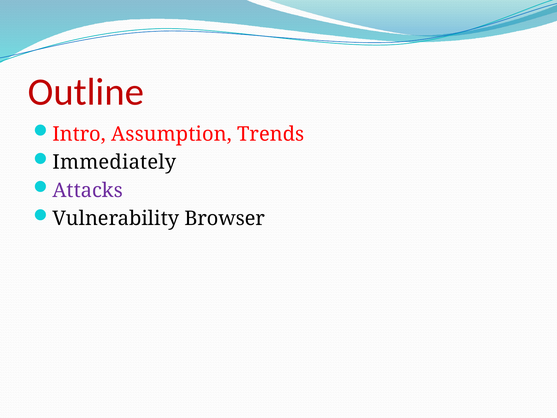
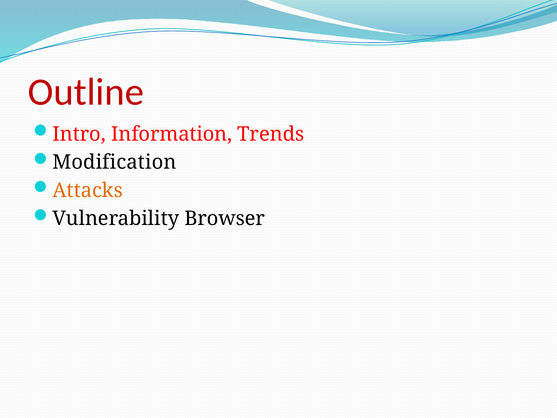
Assumption: Assumption -> Information
Immediately: Immediately -> Modification
Attacks colour: purple -> orange
